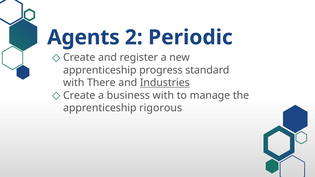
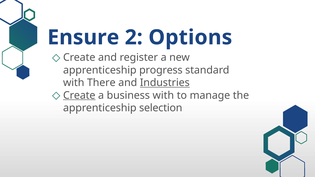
Agents: Agents -> Ensure
Periodic: Periodic -> Options
Create at (79, 95) underline: none -> present
rigorous: rigorous -> selection
